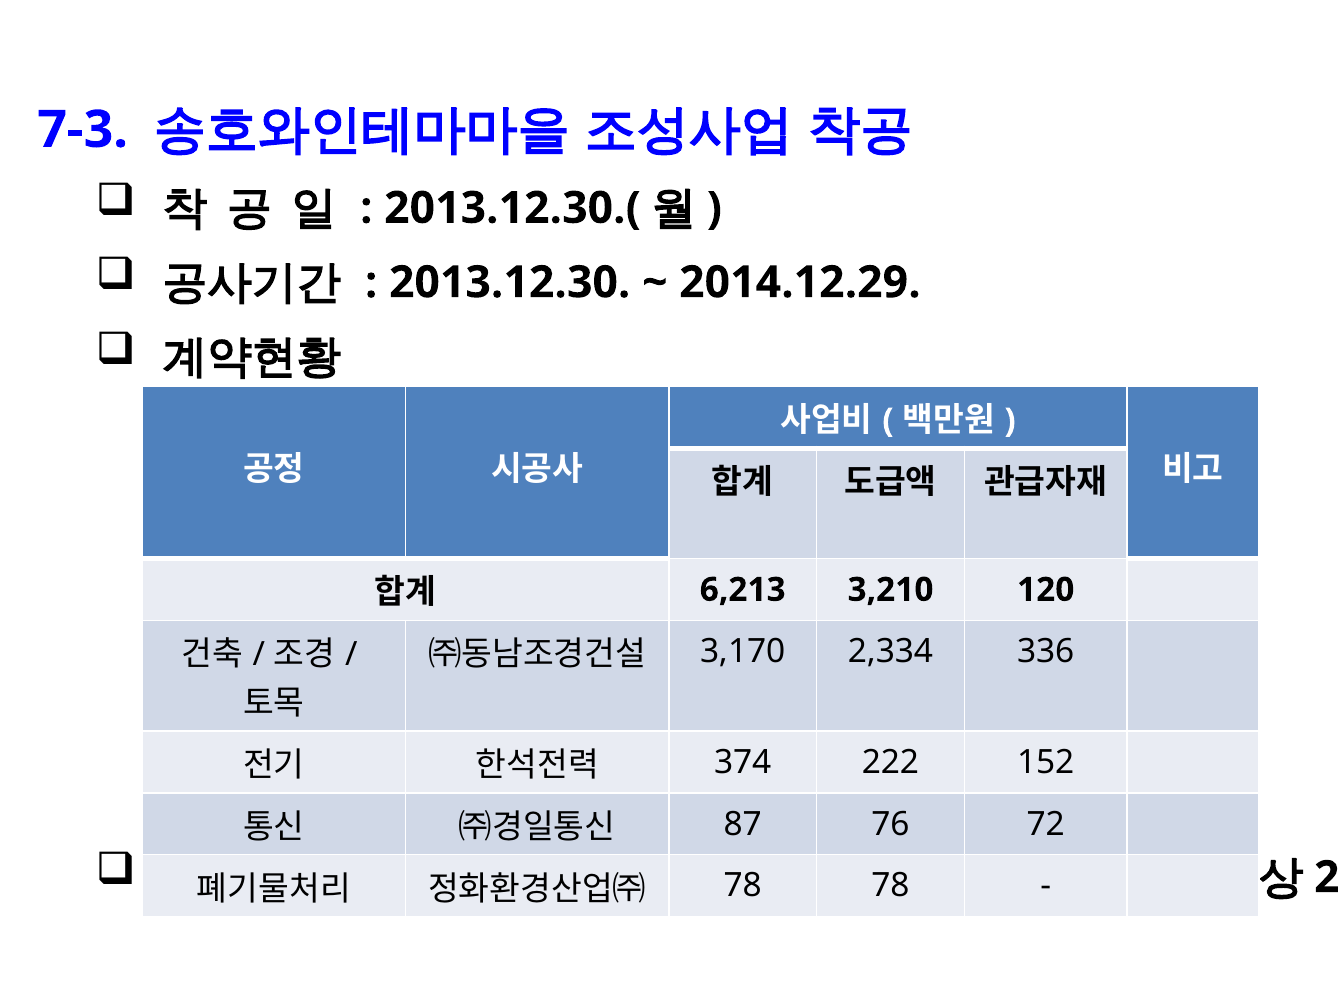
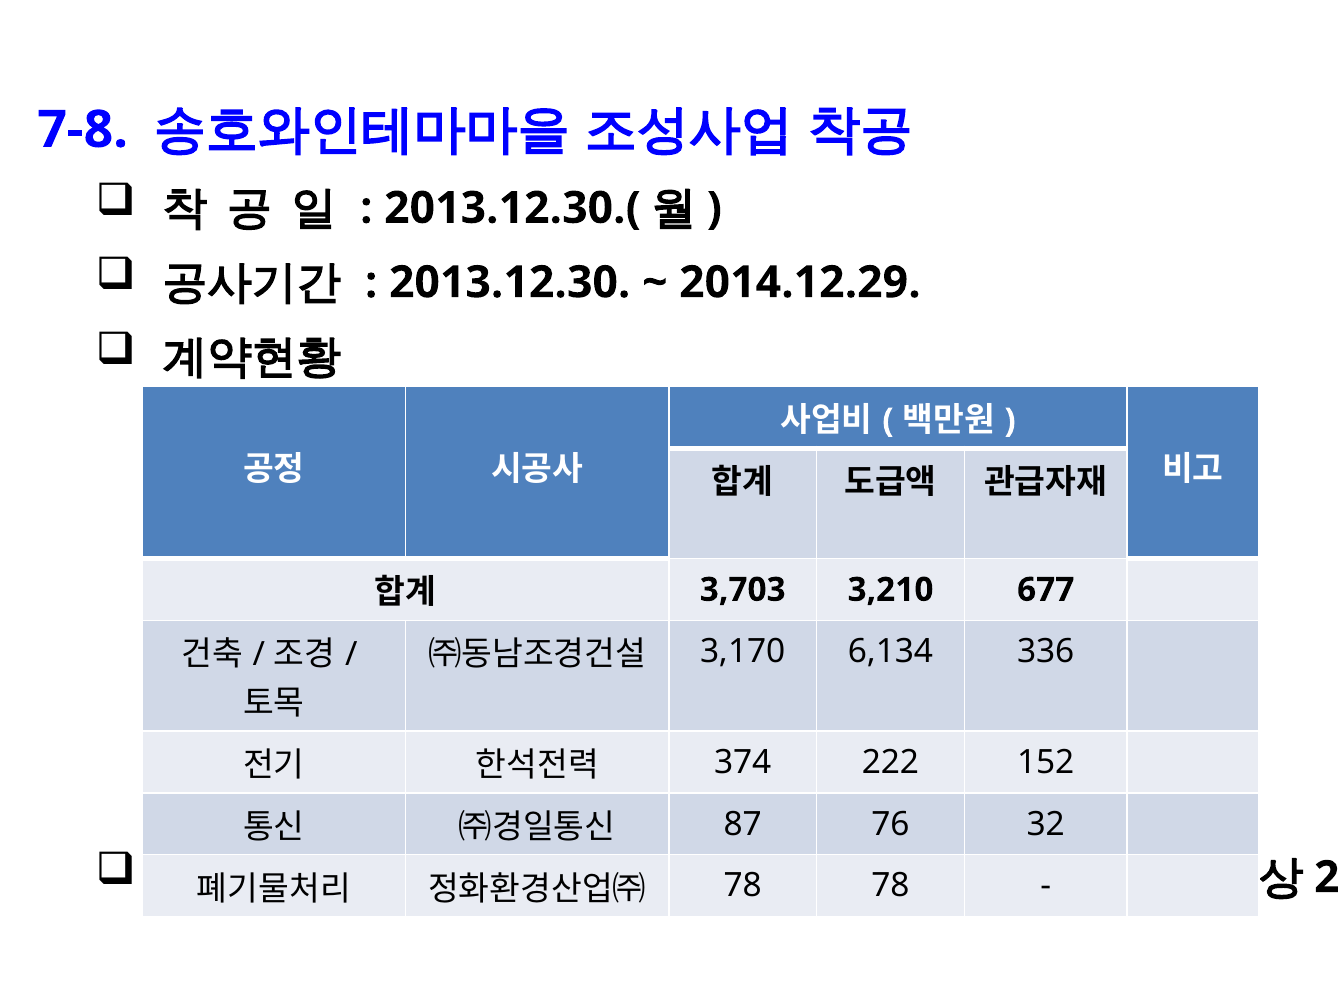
7-3: 7-3 -> 7-8
6,213: 6,213 -> 3,703
120: 120 -> 677
2,334: 2,334 -> 6,134
72: 72 -> 32
